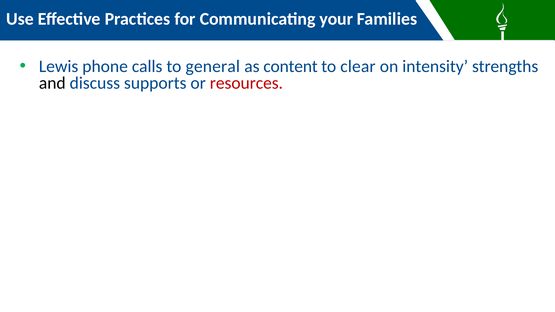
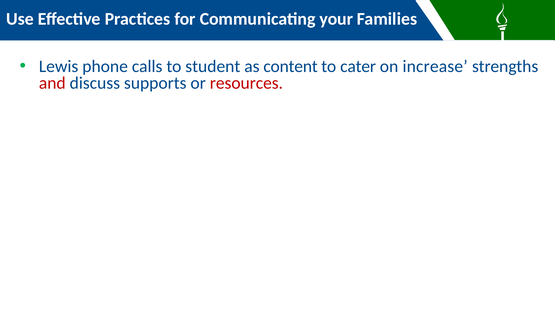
general: general -> student
clear: clear -> cater
intensity: intensity -> increase
and colour: black -> red
